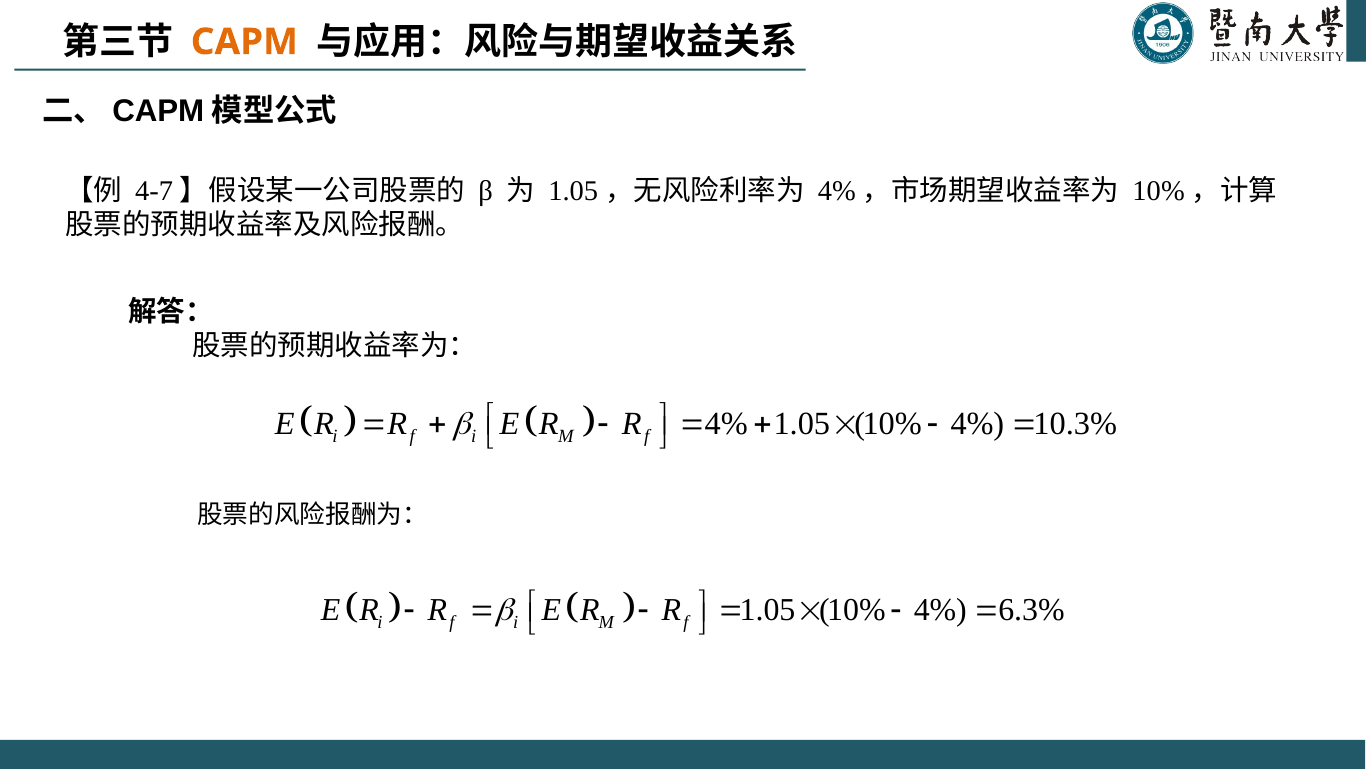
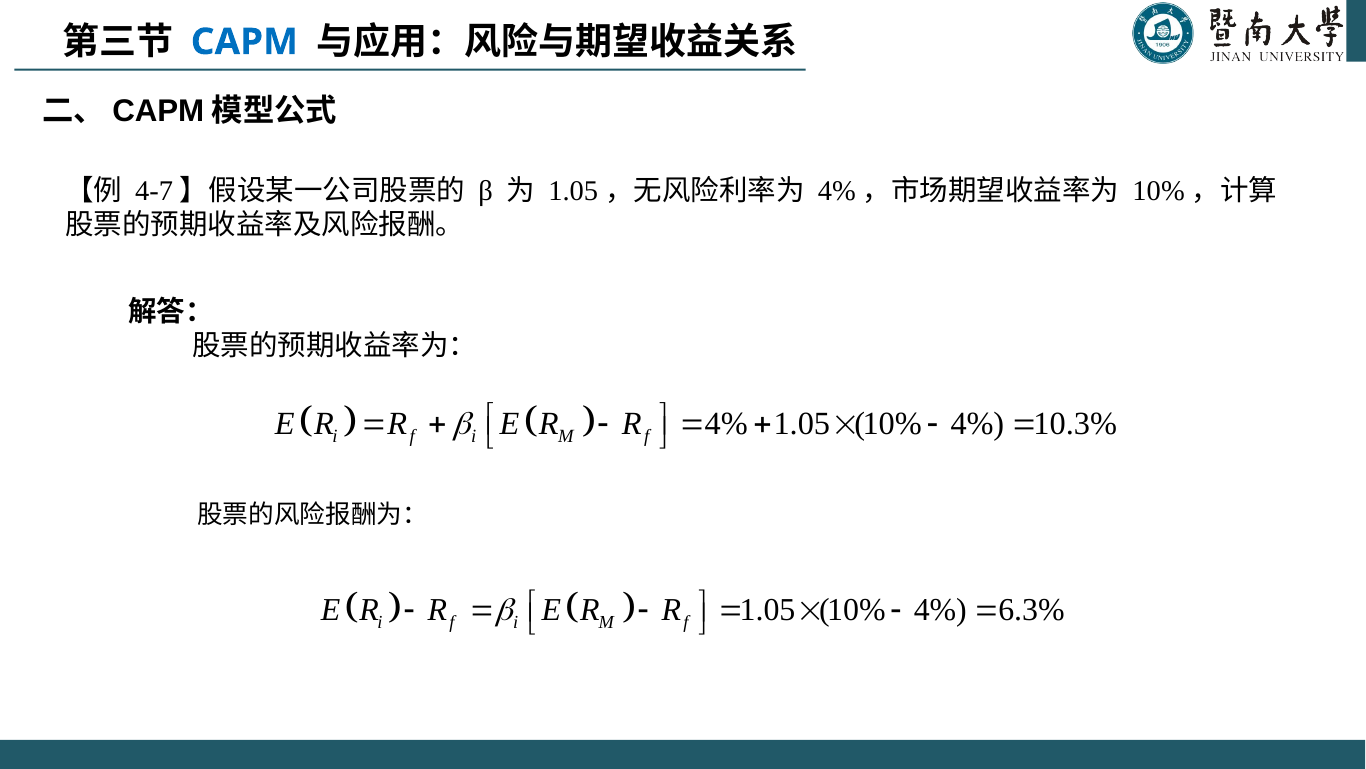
CAPM colour: orange -> blue
